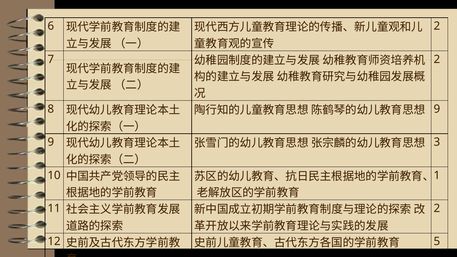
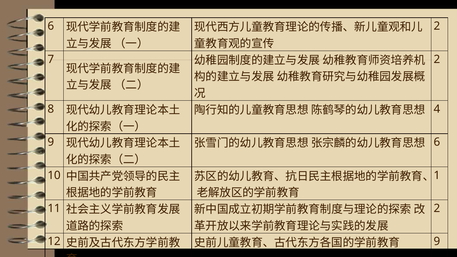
9 at (437, 109): 9 -> 4
3 at (437, 142): 3 -> 6
5 at (437, 242): 5 -> 9
